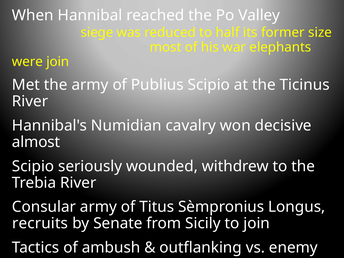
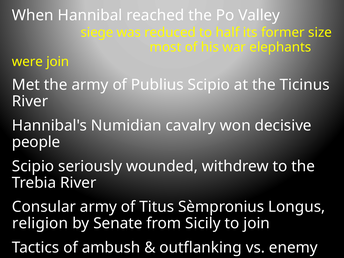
almost: almost -> people
recruits: recruits -> religion
